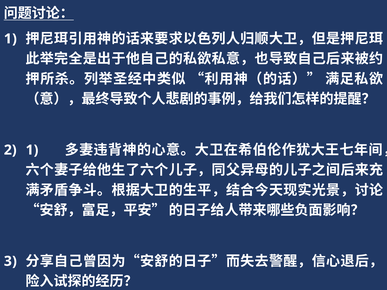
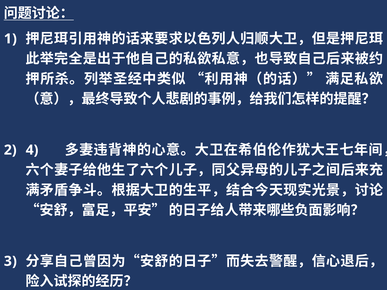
2 1: 1 -> 4
